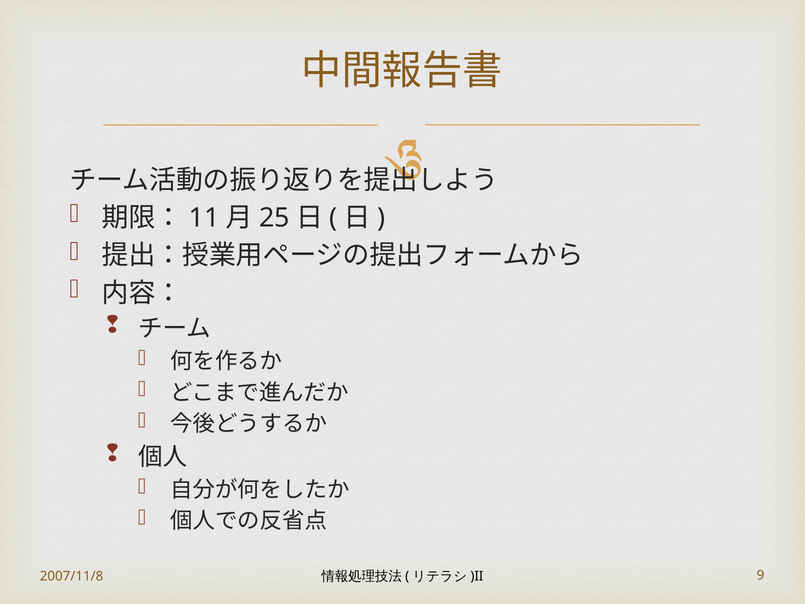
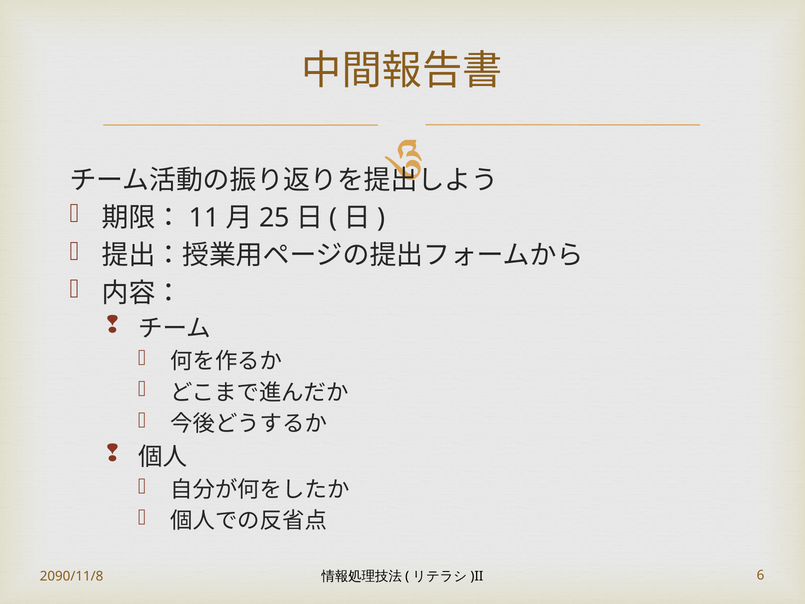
2007/11/8: 2007/11/8 -> 2090/11/8
9: 9 -> 6
